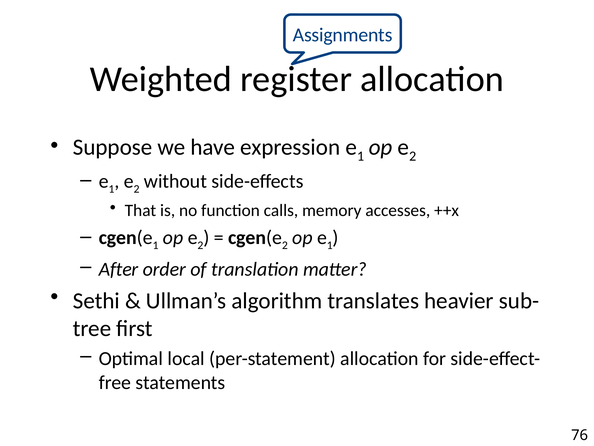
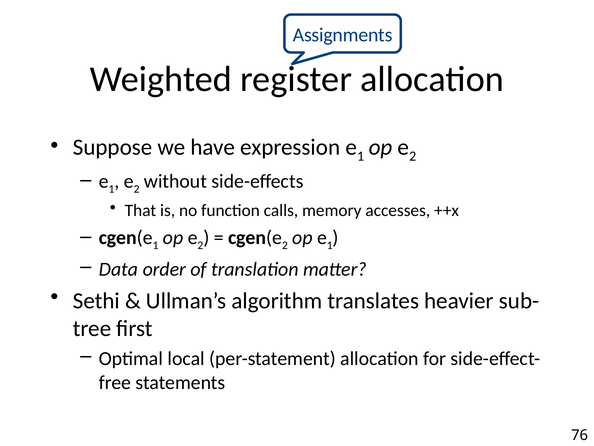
After: After -> Data
